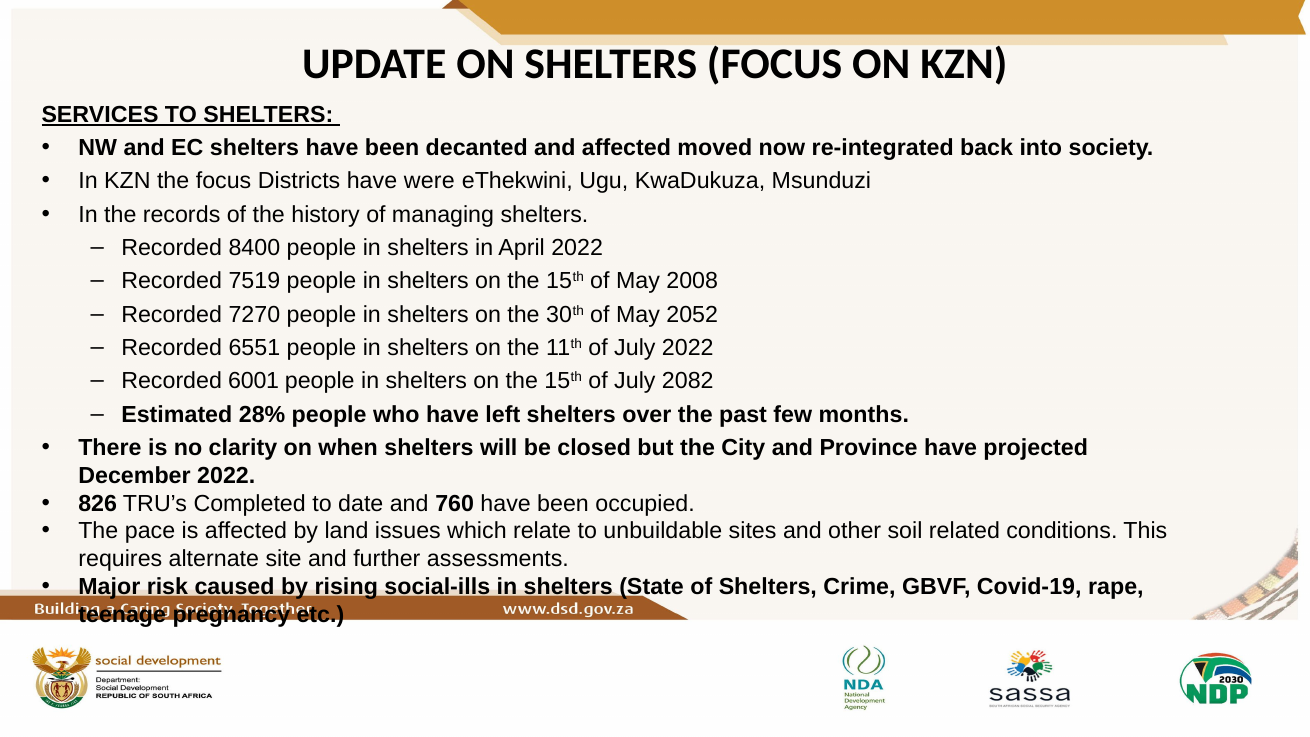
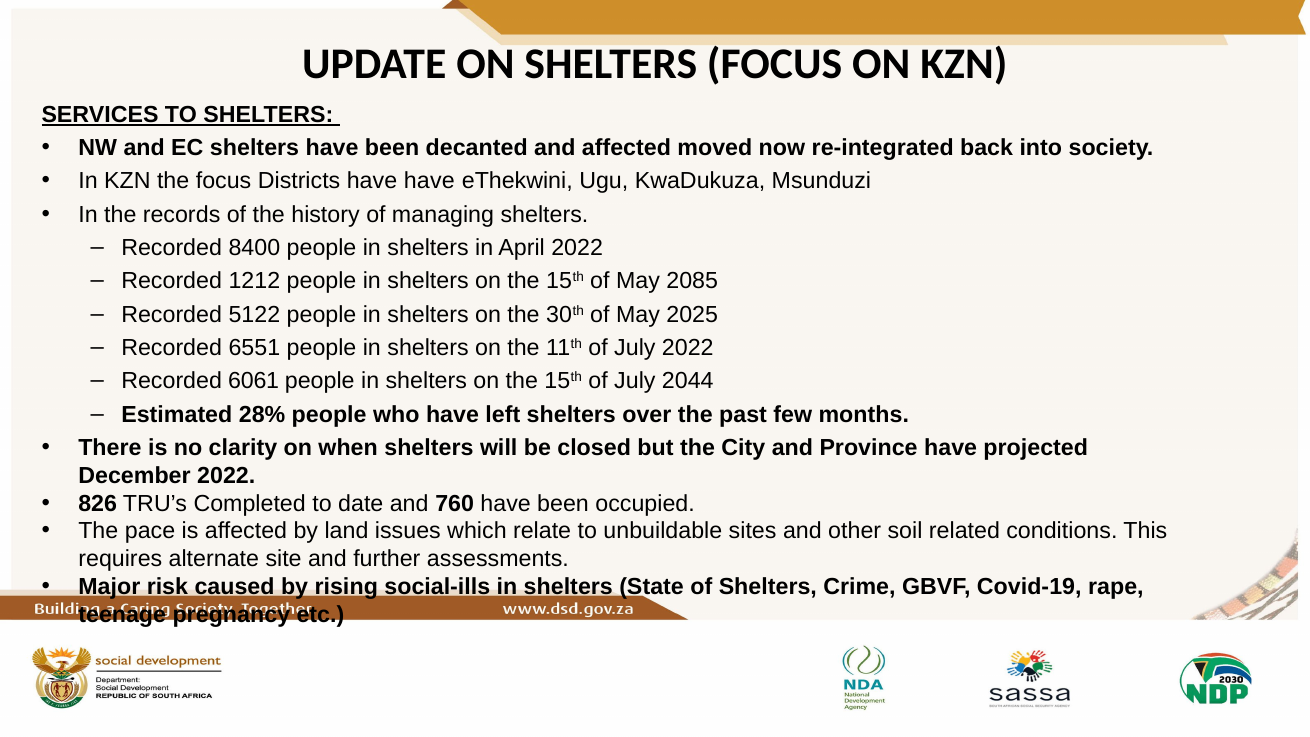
have were: were -> have
7519: 7519 -> 1212
2008: 2008 -> 2085
7270: 7270 -> 5122
2052: 2052 -> 2025
6001: 6001 -> 6061
2082: 2082 -> 2044
